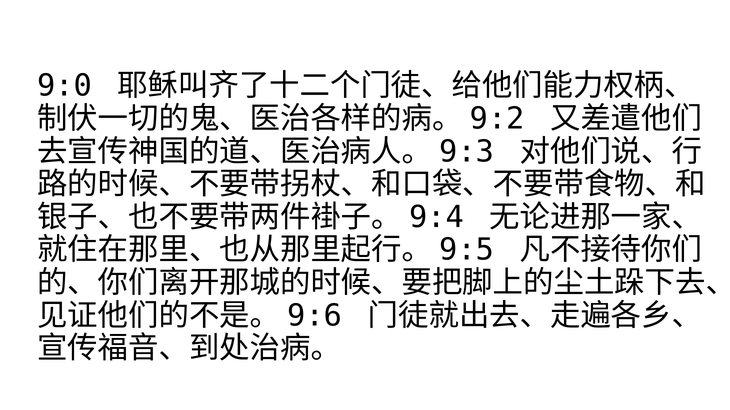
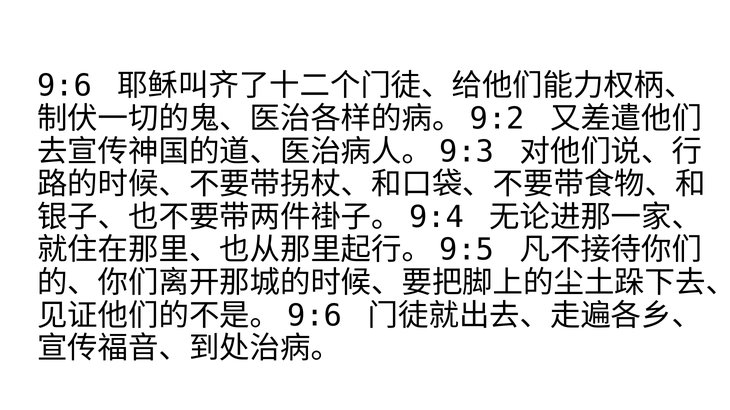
9:0 at (65, 86): 9:0 -> 9:6
